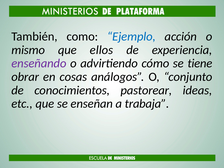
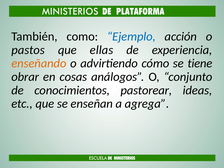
mismo: mismo -> pastos
ellos: ellos -> ellas
enseñando colour: purple -> orange
trabaja: trabaja -> agrega
